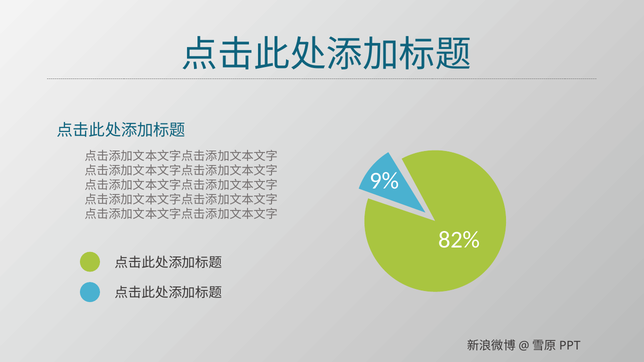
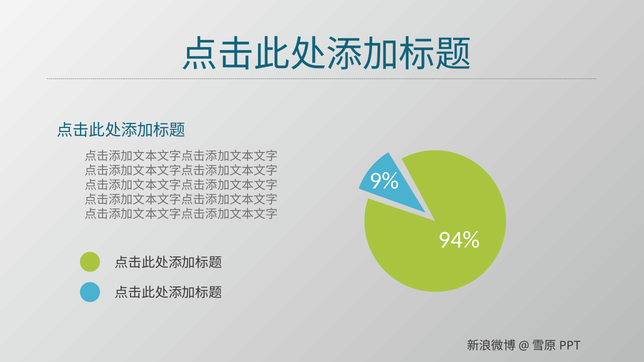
82%: 82% -> 94%
